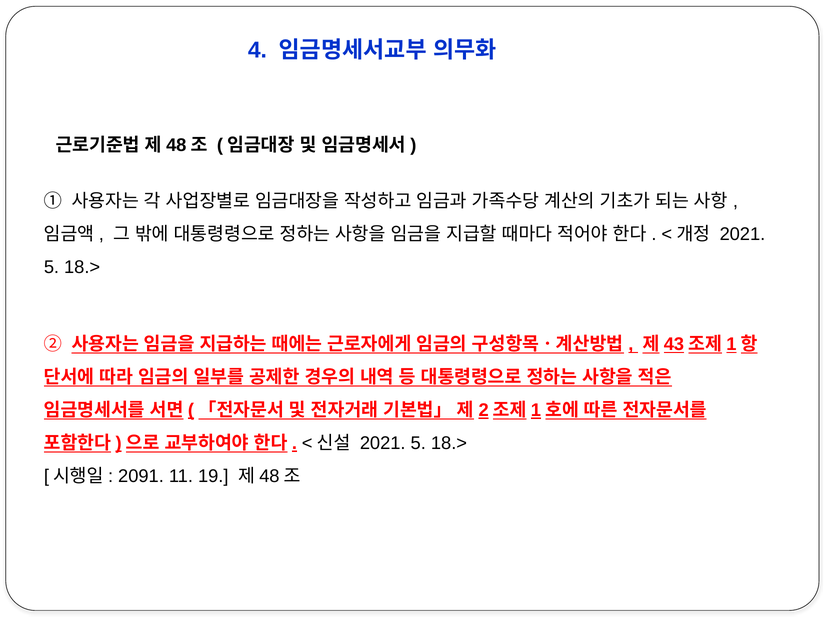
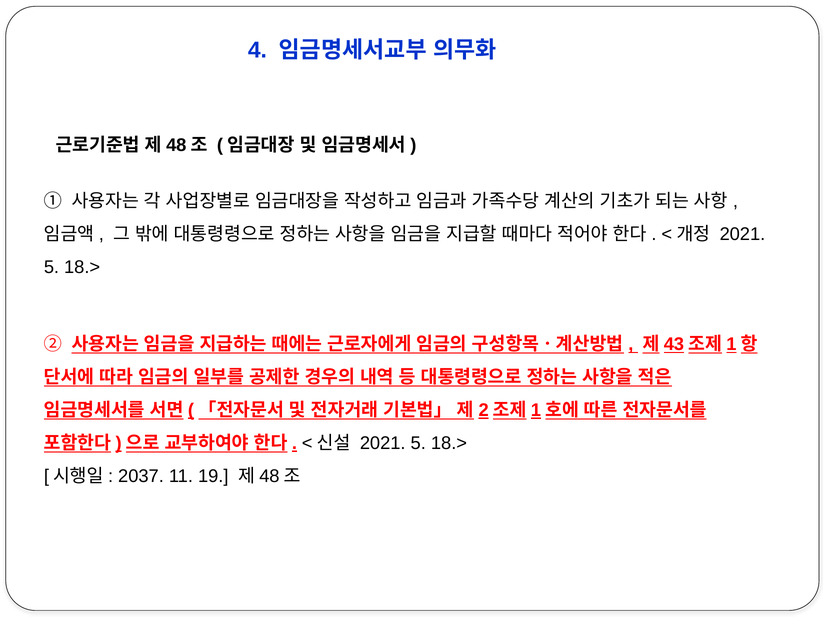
2091: 2091 -> 2037
